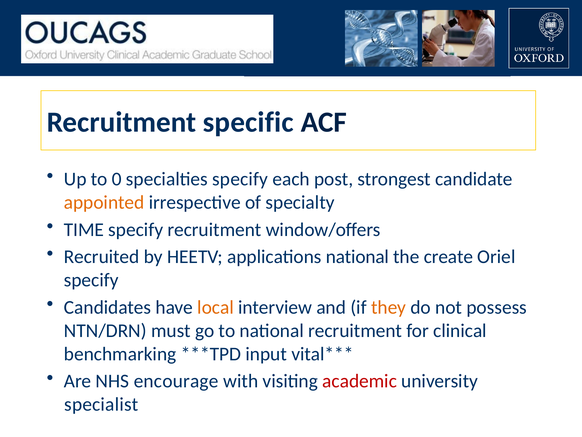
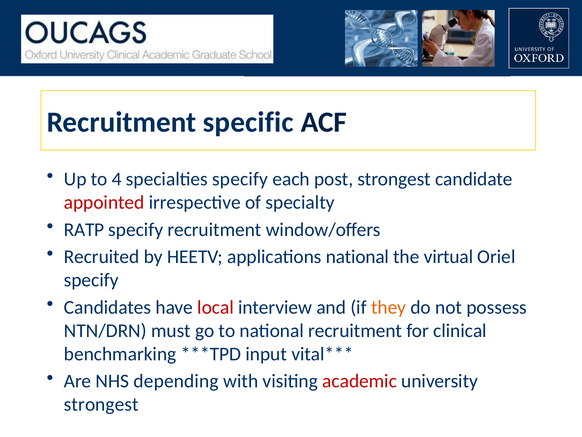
0: 0 -> 4
appointed colour: orange -> red
TIME: TIME -> RATP
create: create -> virtual
local colour: orange -> red
encourage: encourage -> depending
specialist at (101, 404): specialist -> strongest
